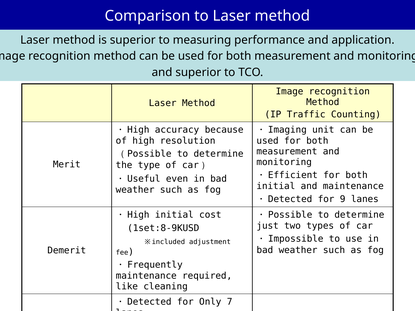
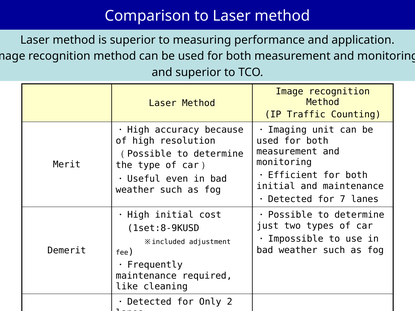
9: 9 -> 7
7: 7 -> 2
